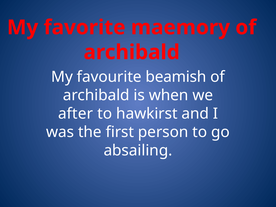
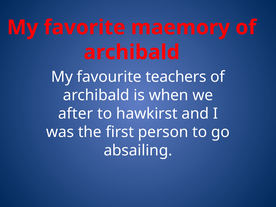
beamish: beamish -> teachers
